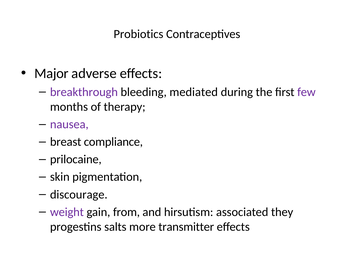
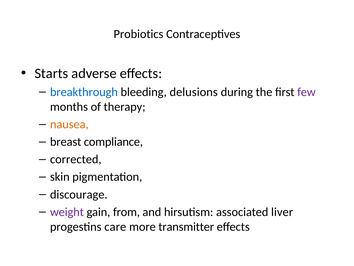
Major: Major -> Starts
breakthrough colour: purple -> blue
mediated: mediated -> delusions
nausea colour: purple -> orange
prilocaine: prilocaine -> corrected
they: they -> liver
salts: salts -> care
